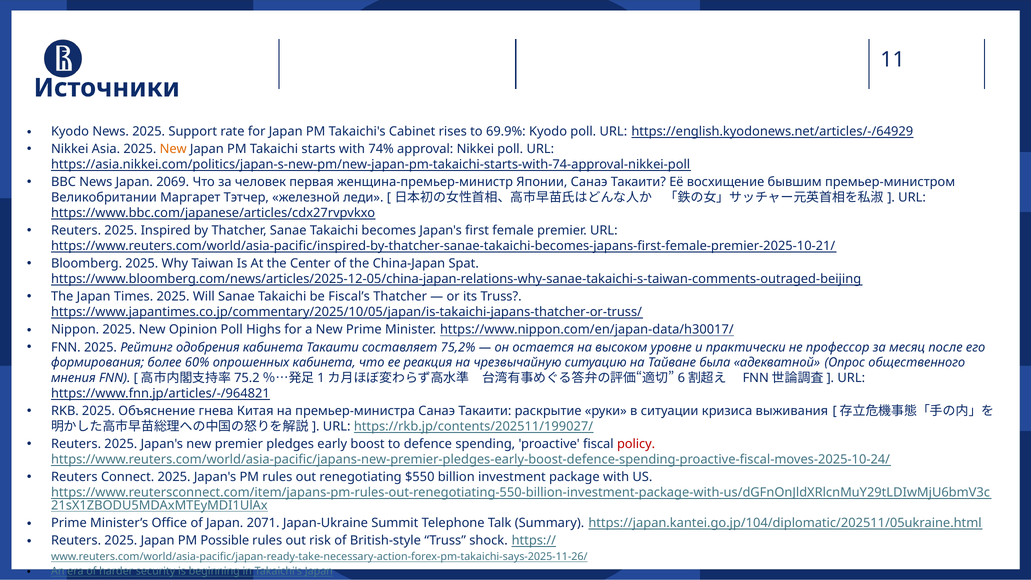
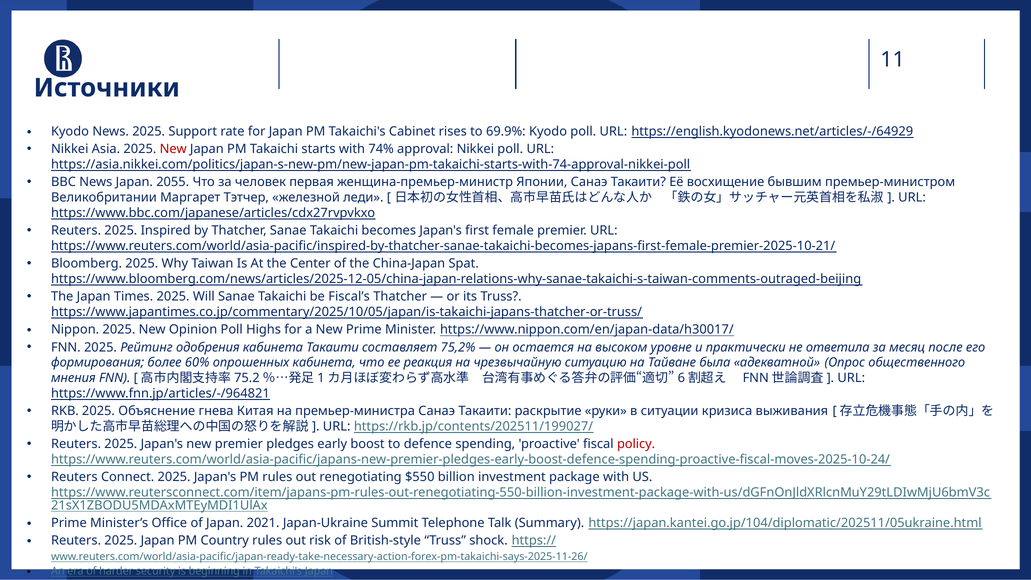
New at (173, 149) colour: orange -> red
2069: 2069 -> 2055
профессор: профессор -> ответила
2071: 2071 -> 2021
Possible: Possible -> Country
